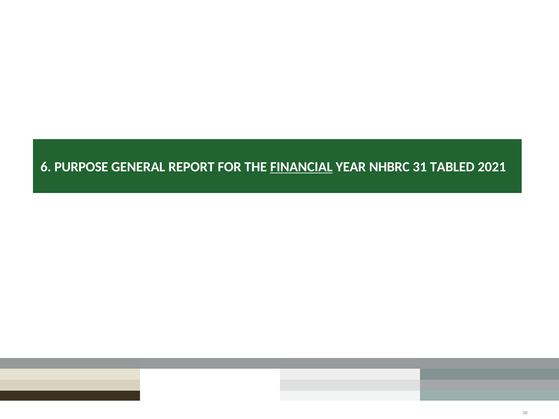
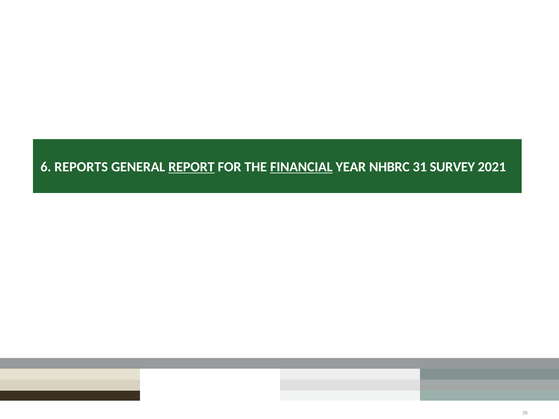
PURPOSE: PURPOSE -> REPORTS
REPORT underline: none -> present
TABLED: TABLED -> SURVEY
